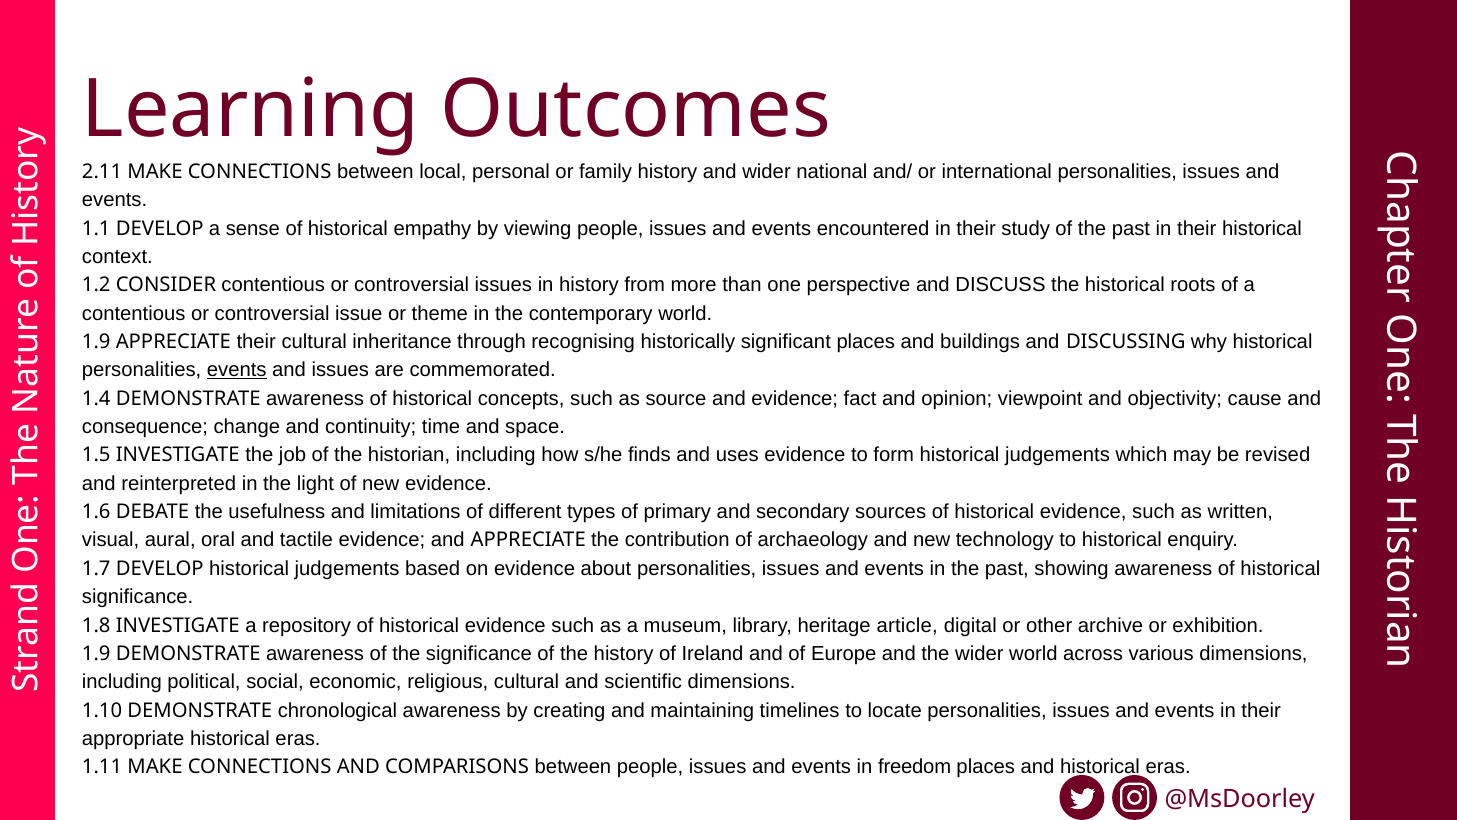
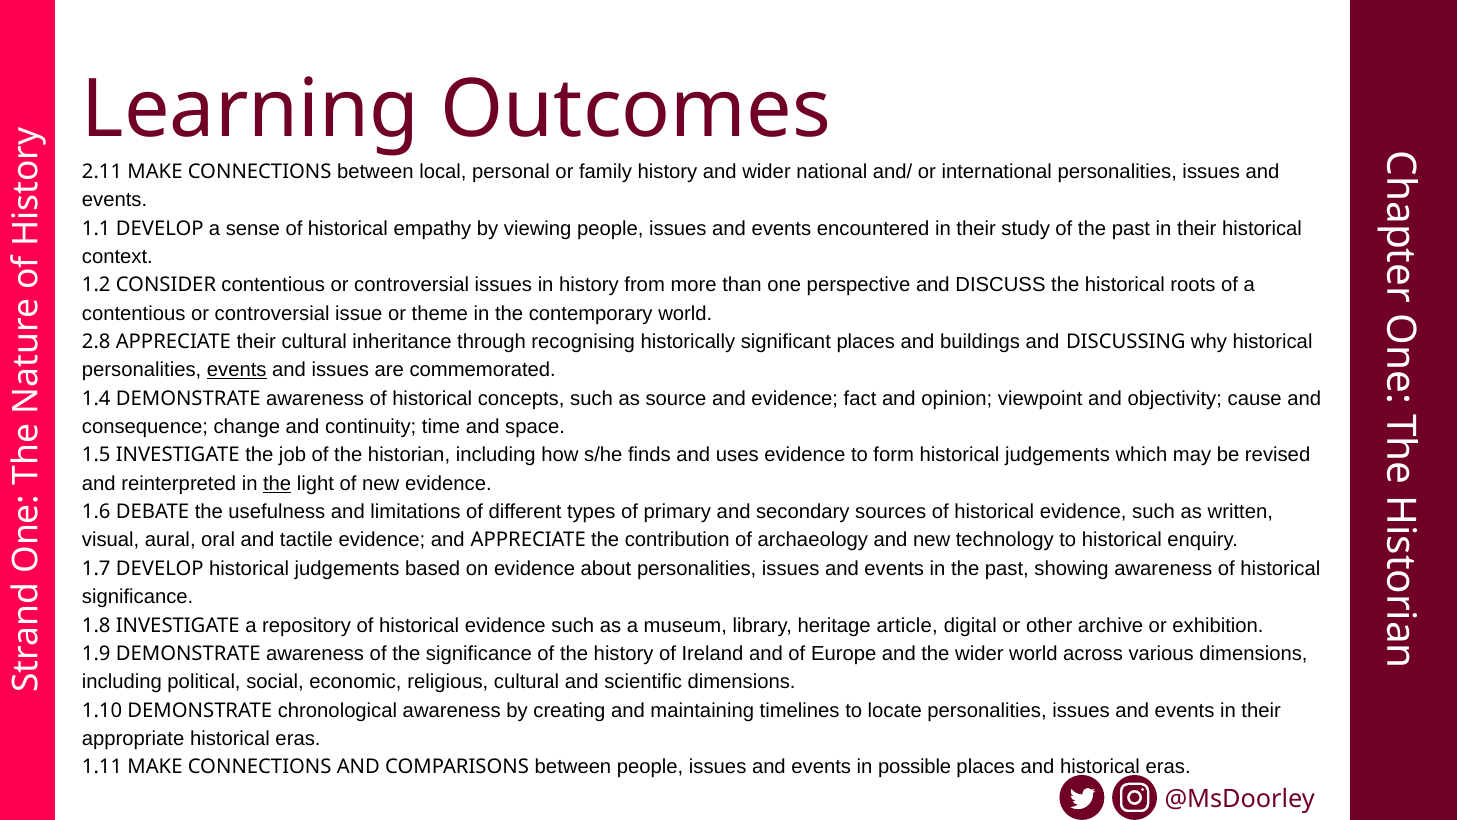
1.9 at (96, 342): 1.9 -> 2.8
the at (277, 483) underline: none -> present
freedom: freedom -> possible
